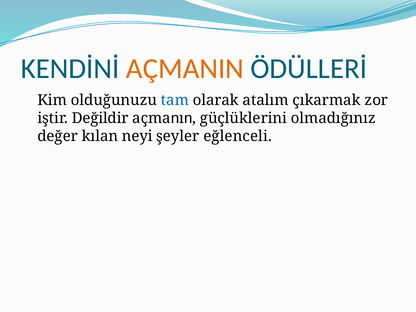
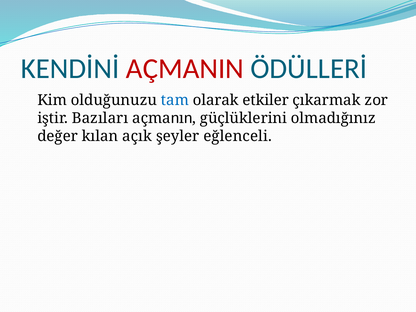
AÇMANIN colour: orange -> red
atalım: atalım -> etkiler
Değildir: Değildir -> Bazıları
neyi: neyi -> açık
